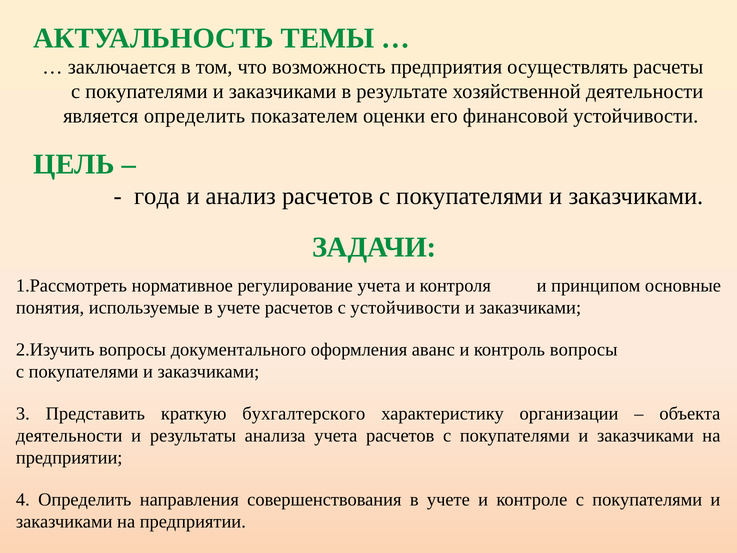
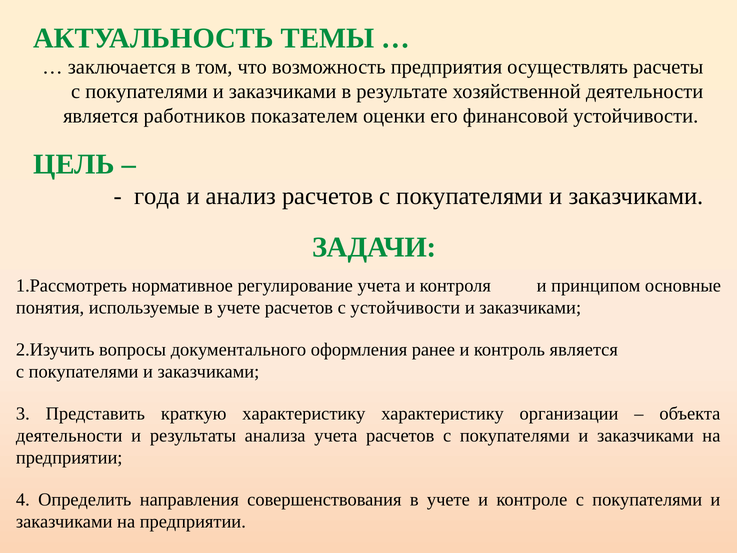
является определить: определить -> работников
аванс: аванс -> ранее
контроль вопросы: вопросы -> является
краткую бухгалтерского: бухгалтерского -> характеристику
